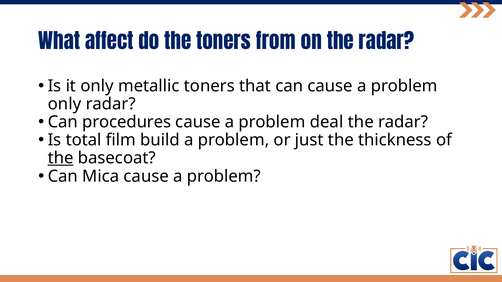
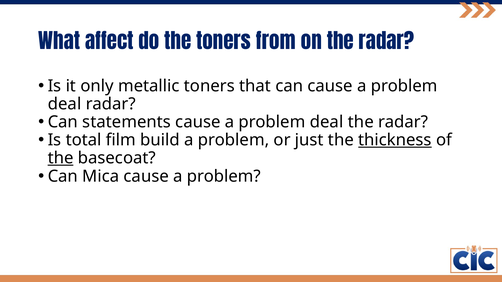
only at (65, 104): only -> deal
procedures: procedures -> statements
thickness underline: none -> present
